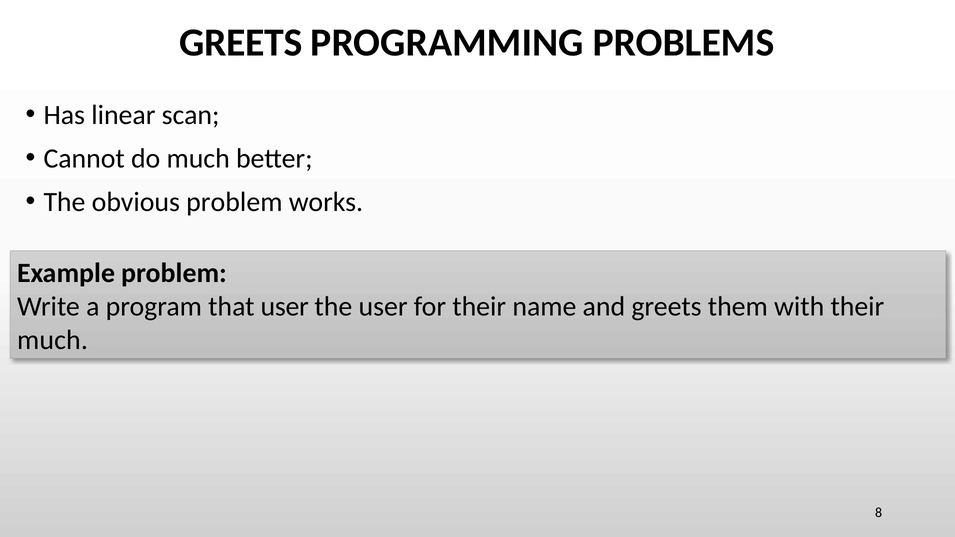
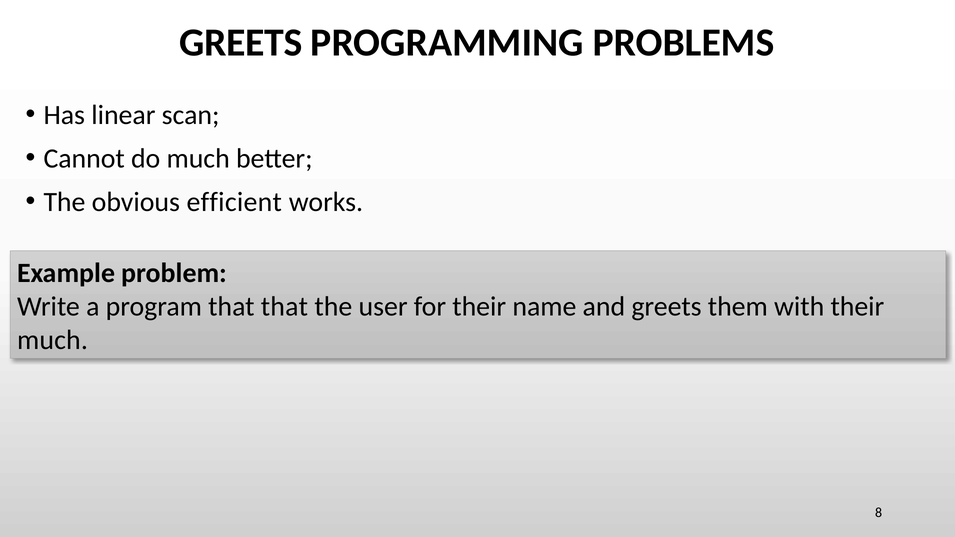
obvious problem: problem -> efficient
that user: user -> that
